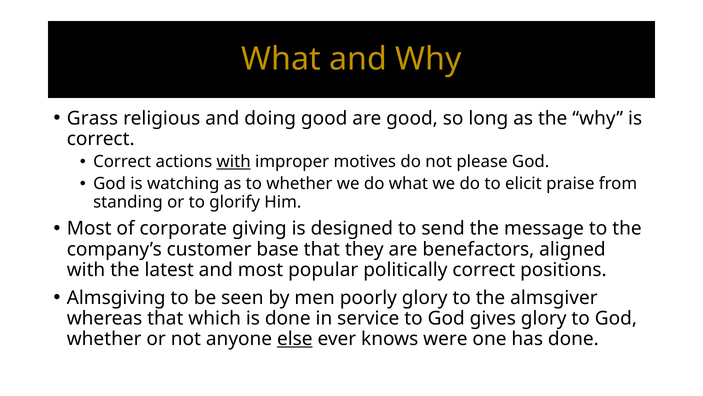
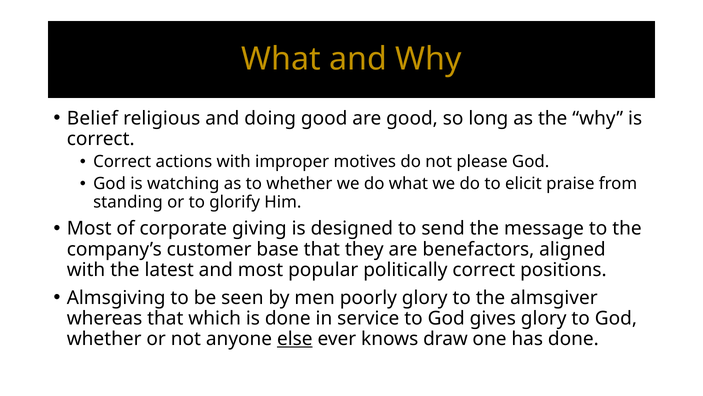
Grass: Grass -> Belief
with at (234, 162) underline: present -> none
were: were -> draw
